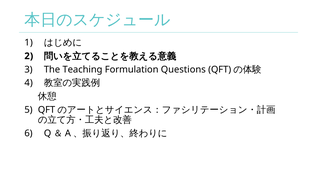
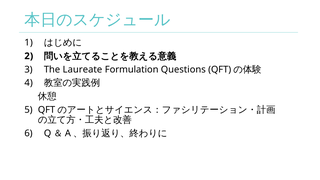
Teaching: Teaching -> Laureate
